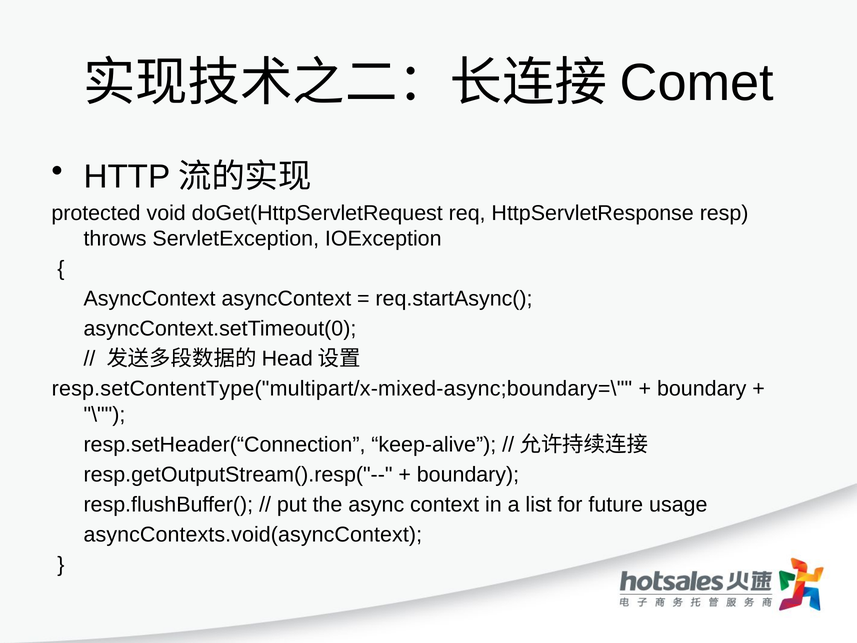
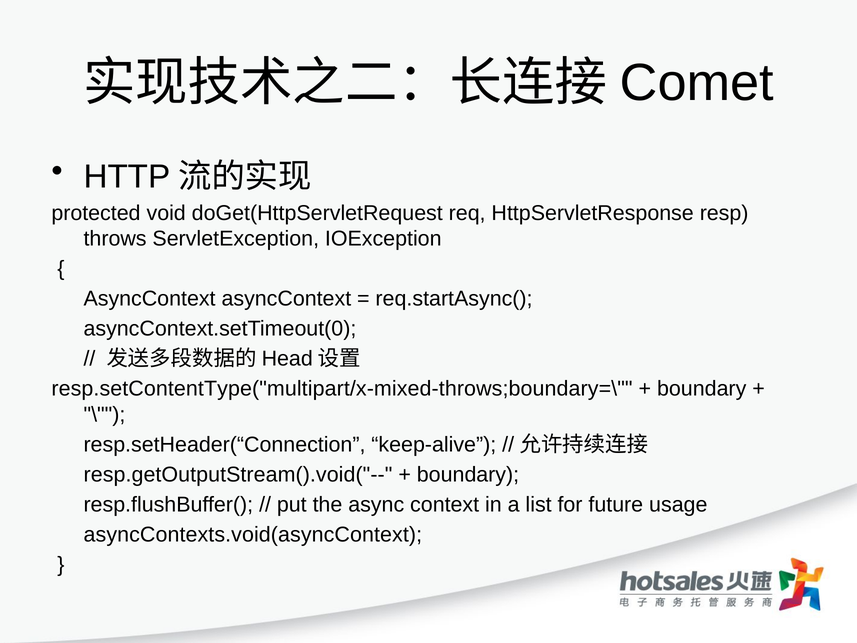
resp.setContentType("multipart/x-mixed-async;boundary=\: resp.setContentType("multipart/x-mixed-async;boundary=\ -> resp.setContentType("multipart/x-mixed-throws;boundary=\
resp.getOutputStream().resp("--: resp.getOutputStream().resp("-- -> resp.getOutputStream().void("--
